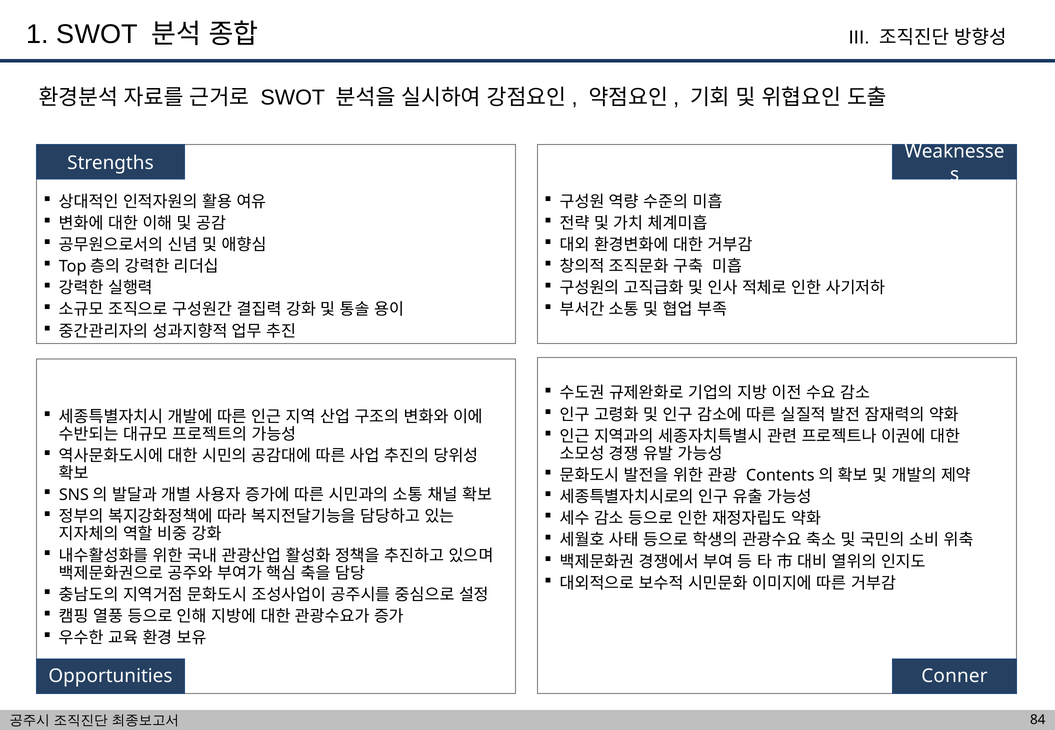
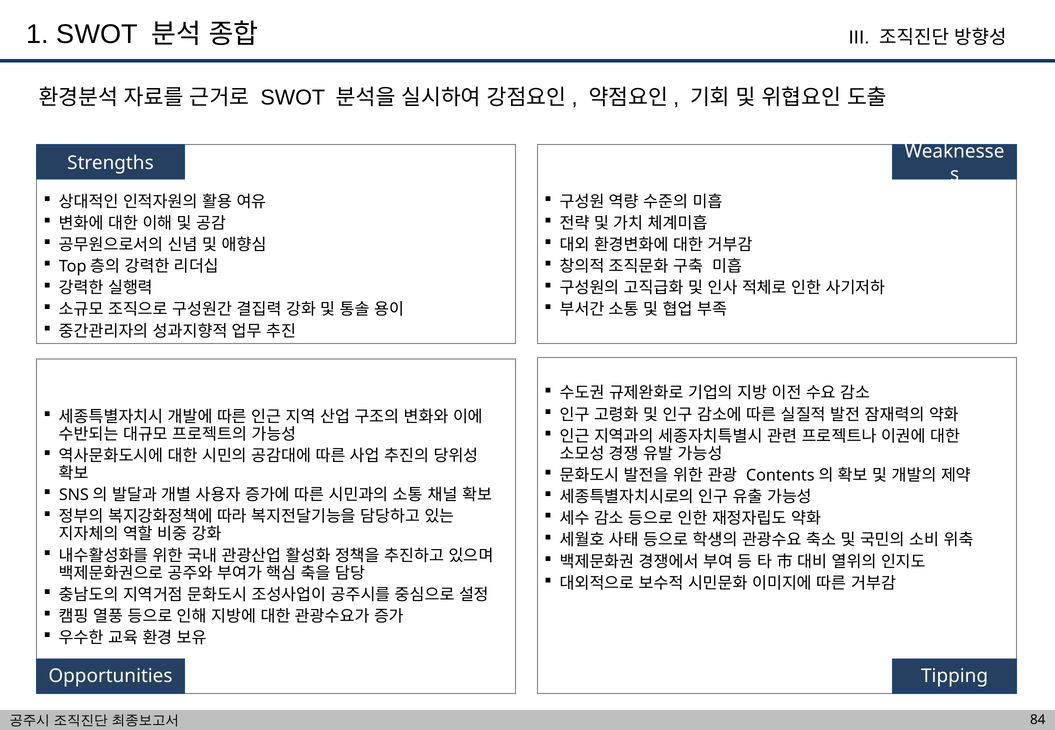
Conner: Conner -> Tipping
